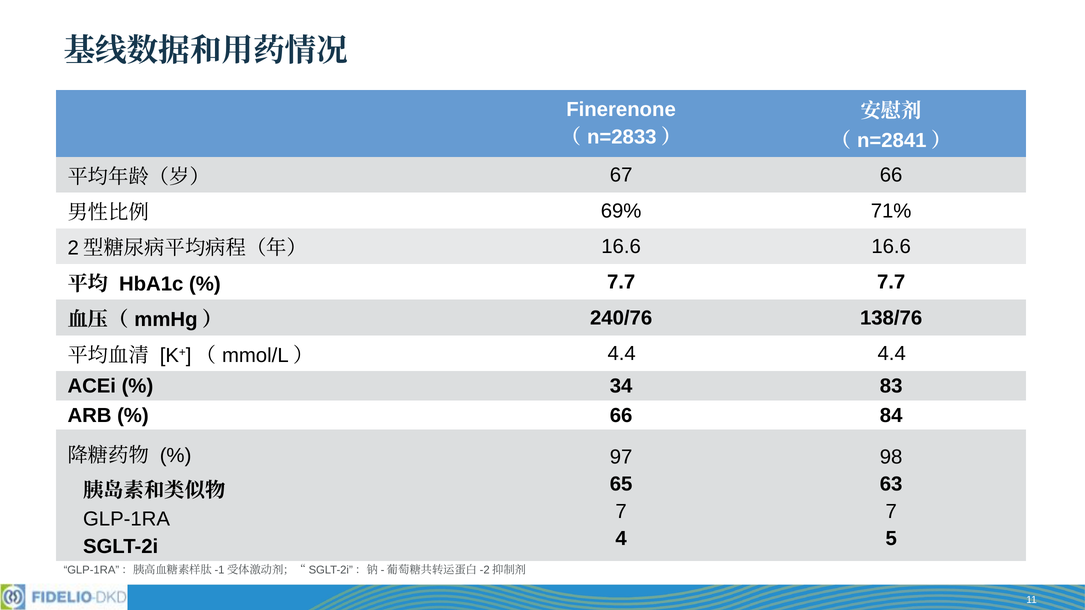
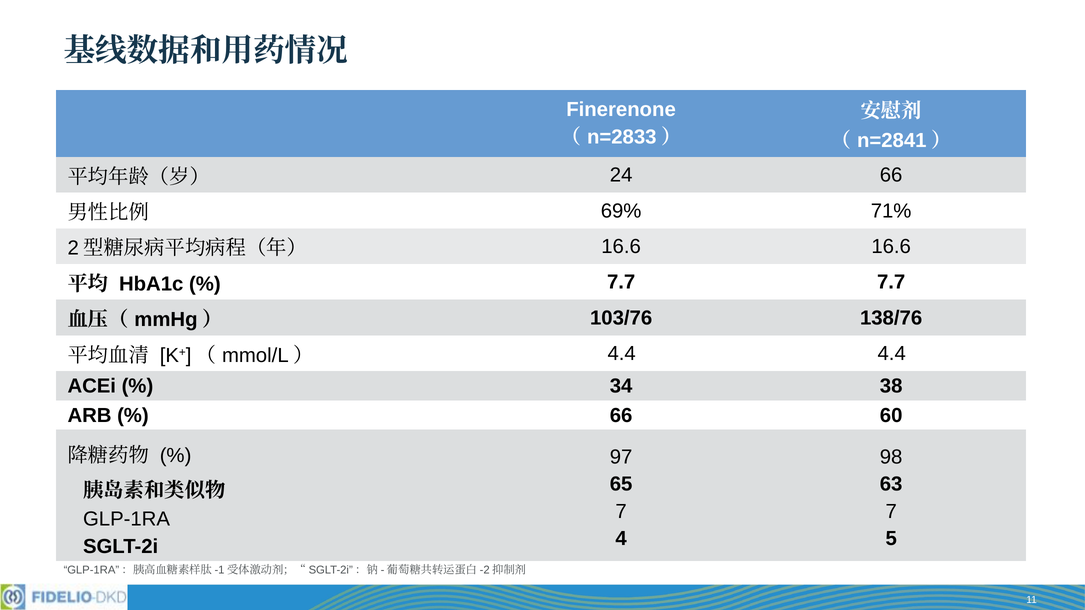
67: 67 -> 24
240/76: 240/76 -> 103/76
83: 83 -> 38
84: 84 -> 60
